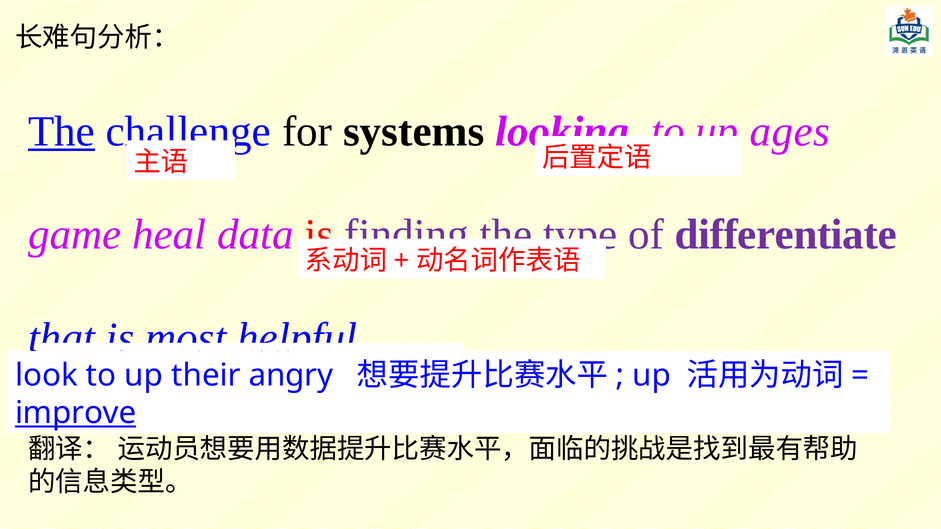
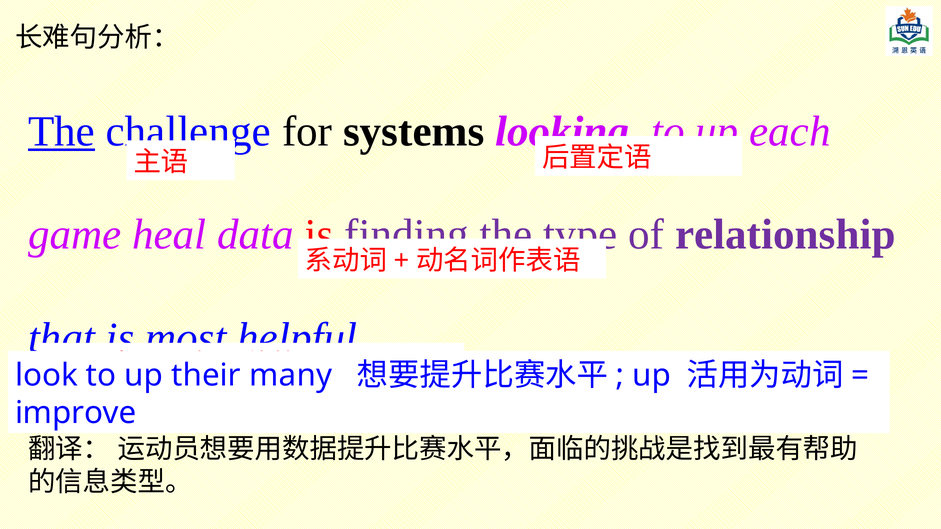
ages: ages -> each
differentiate: differentiate -> relationship
angry: angry -> many
improve underline: present -> none
